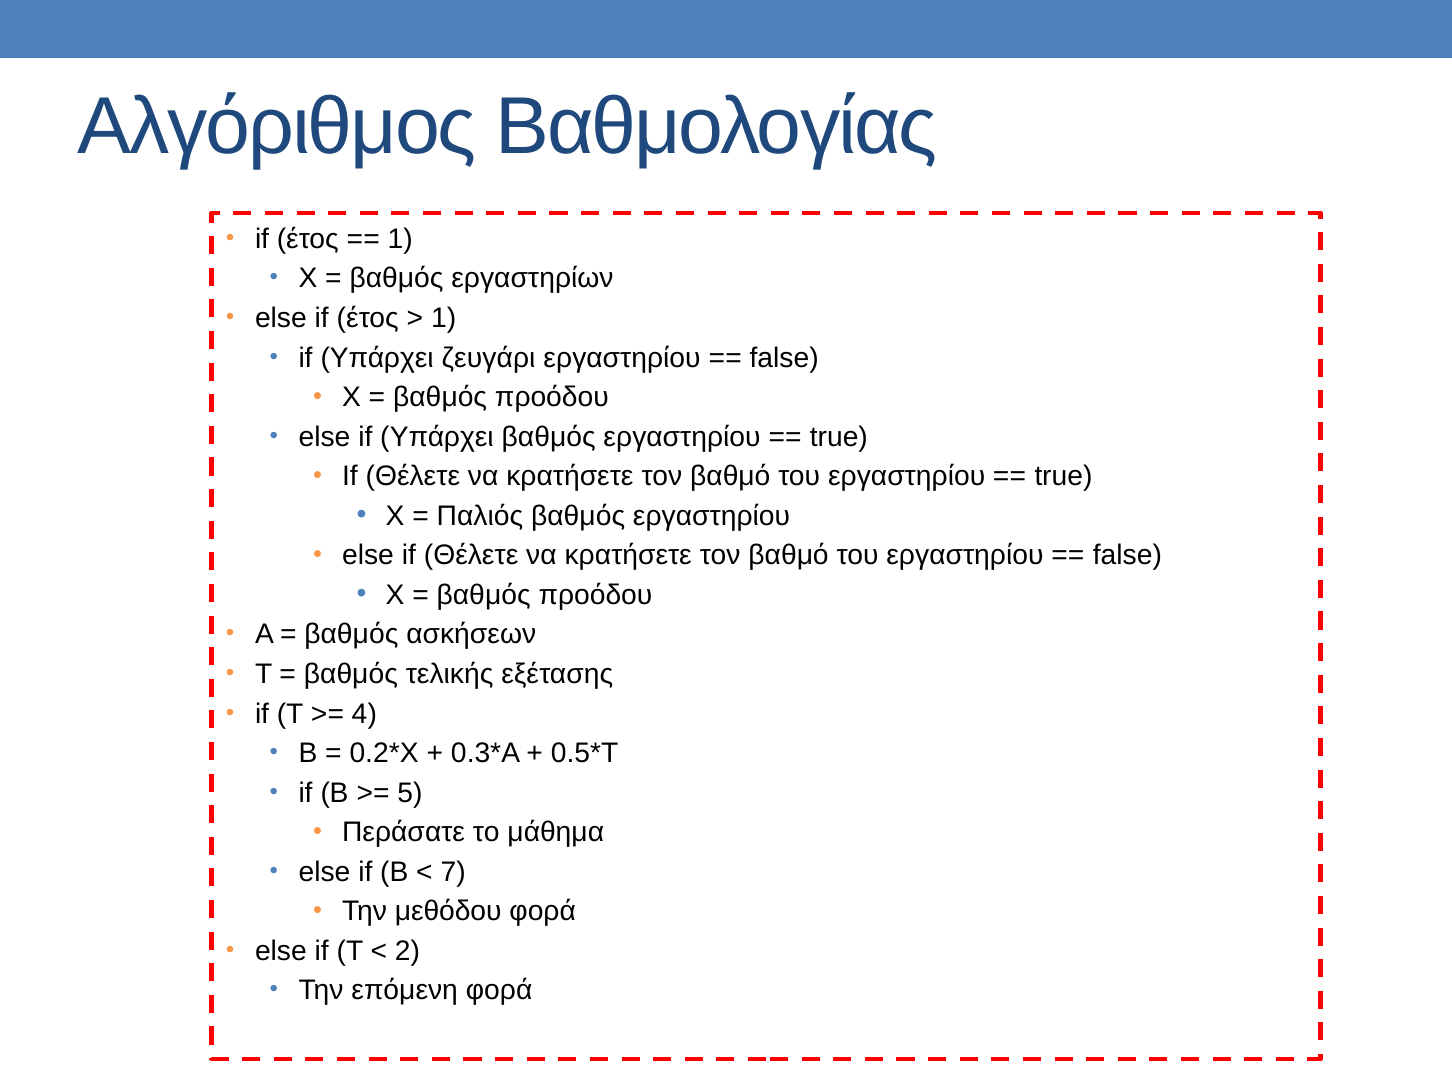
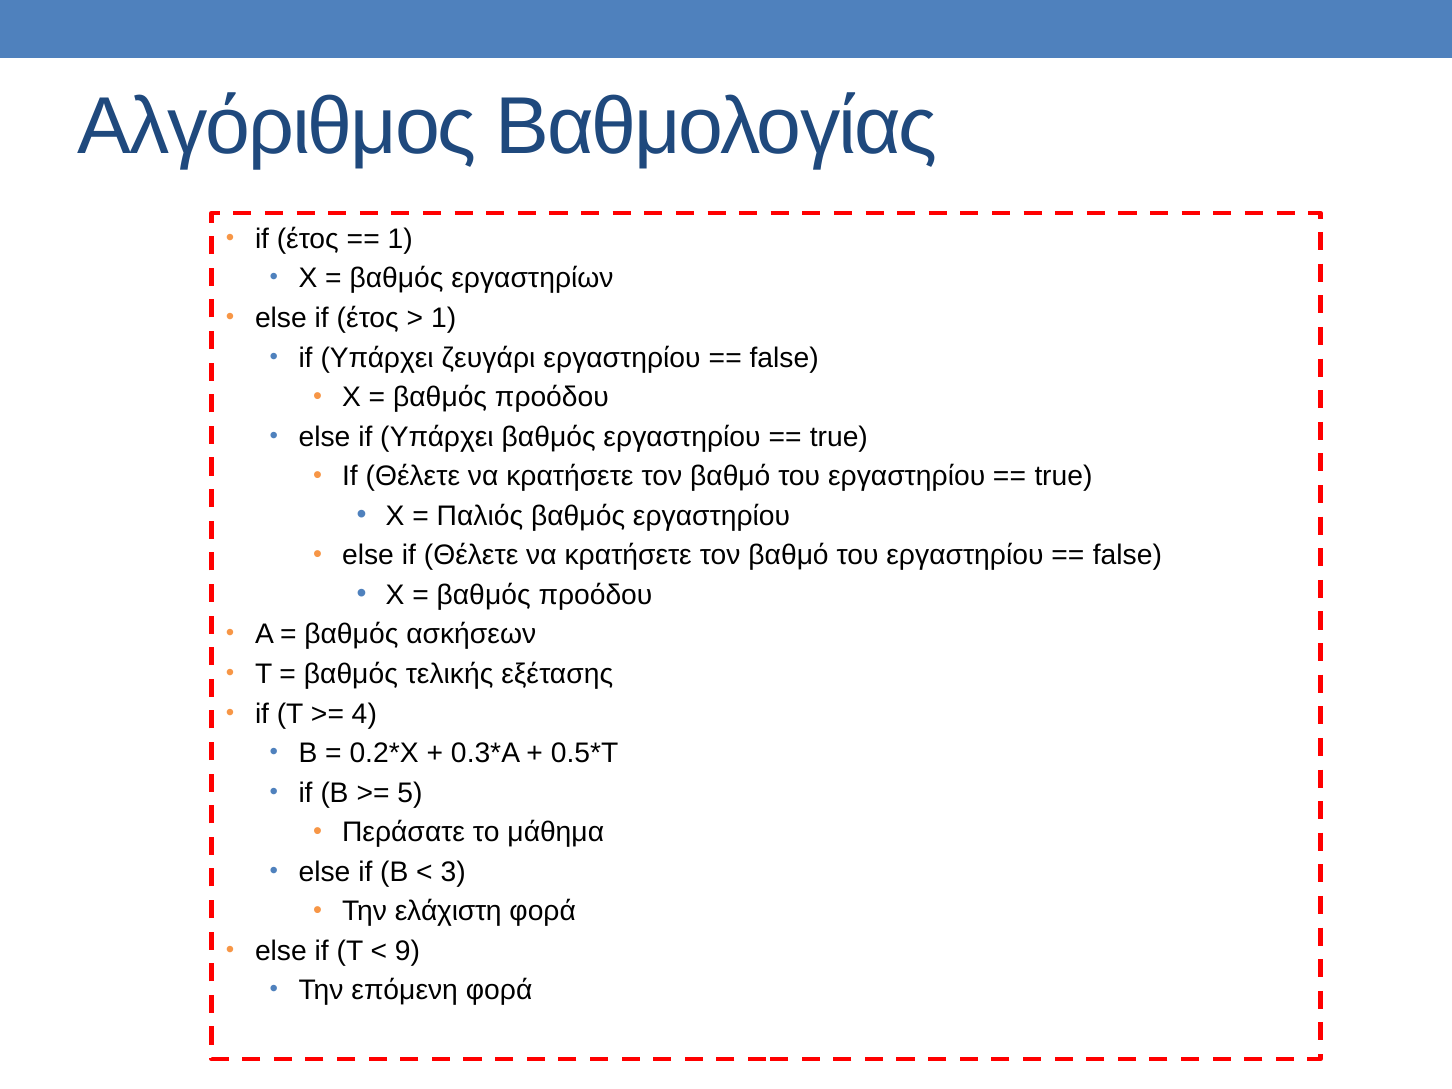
7: 7 -> 3
μεθόδου: μεθόδου -> ελάχιστη
2: 2 -> 9
